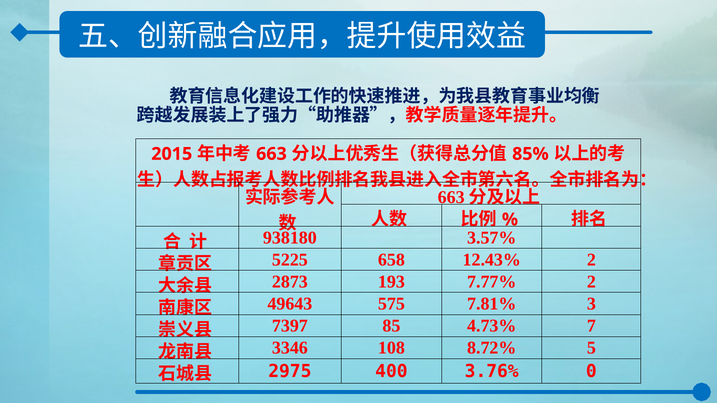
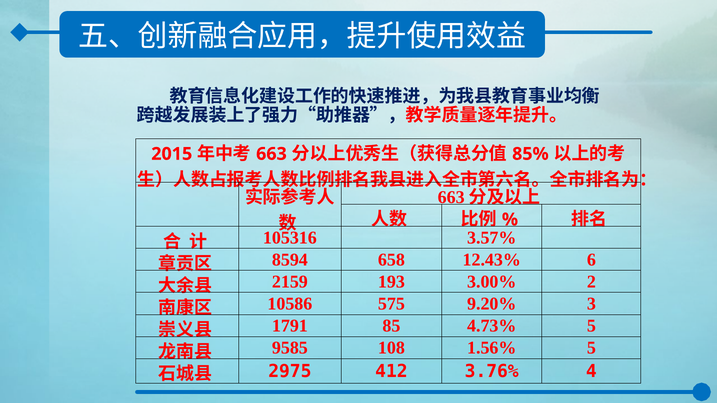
938180: 938180 -> 105316
5225: 5225 -> 8594
12.43% 2: 2 -> 6
2873: 2873 -> 2159
7.77%: 7.77% -> 3.00%
49643: 49643 -> 10586
7.81%: 7.81% -> 9.20%
7397: 7397 -> 1791
4.73% 7: 7 -> 5
3346: 3346 -> 9585
8.72%: 8.72% -> 1.56%
400: 400 -> 412
0: 0 -> 4
